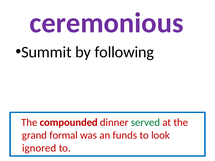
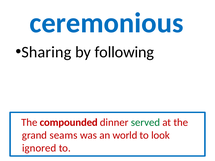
ceremonious colour: purple -> blue
Summit: Summit -> Sharing
formal: formal -> seams
funds: funds -> world
